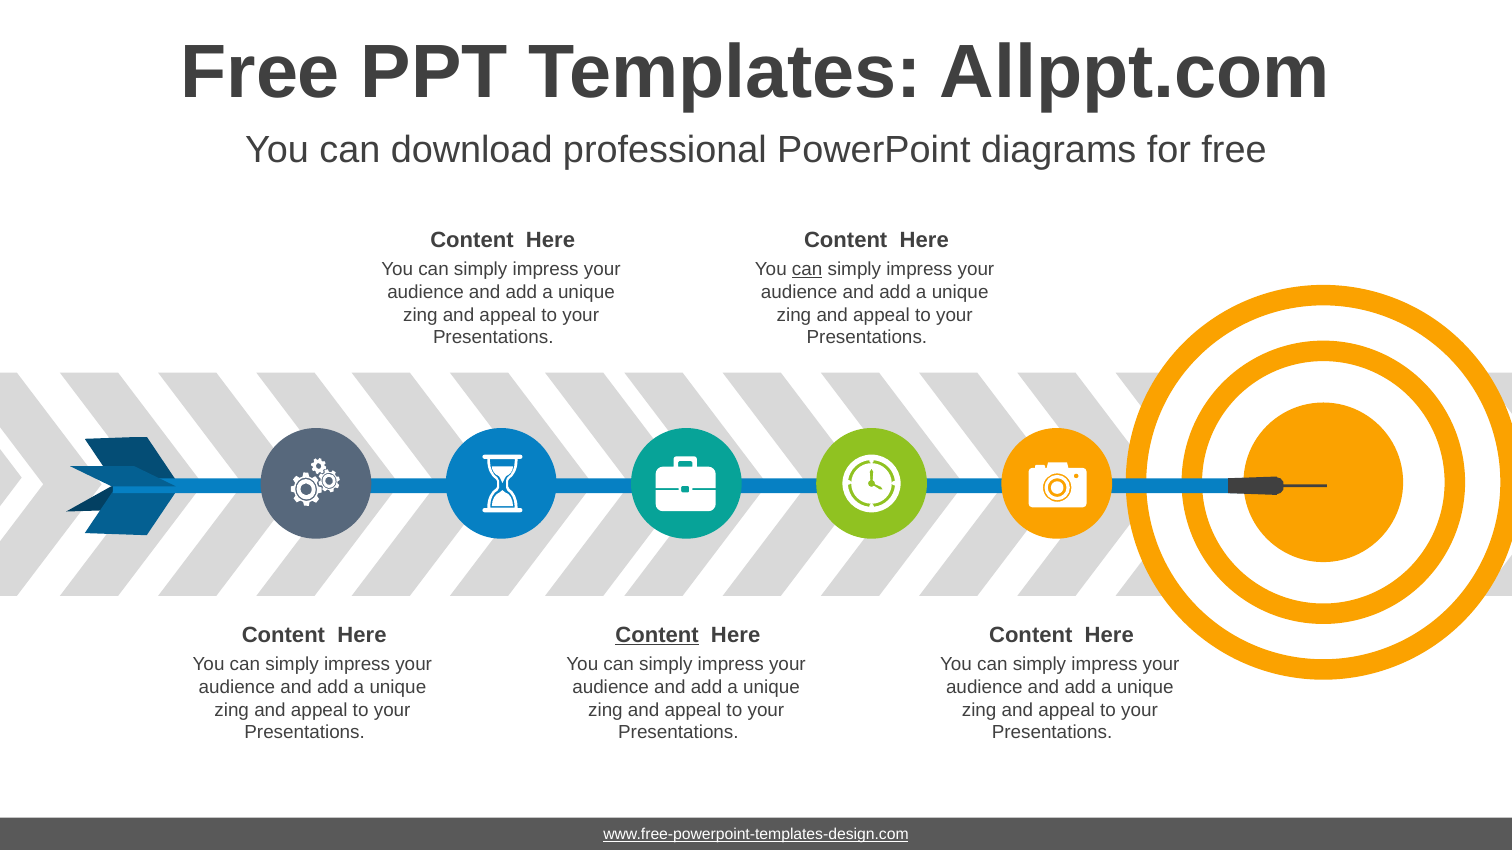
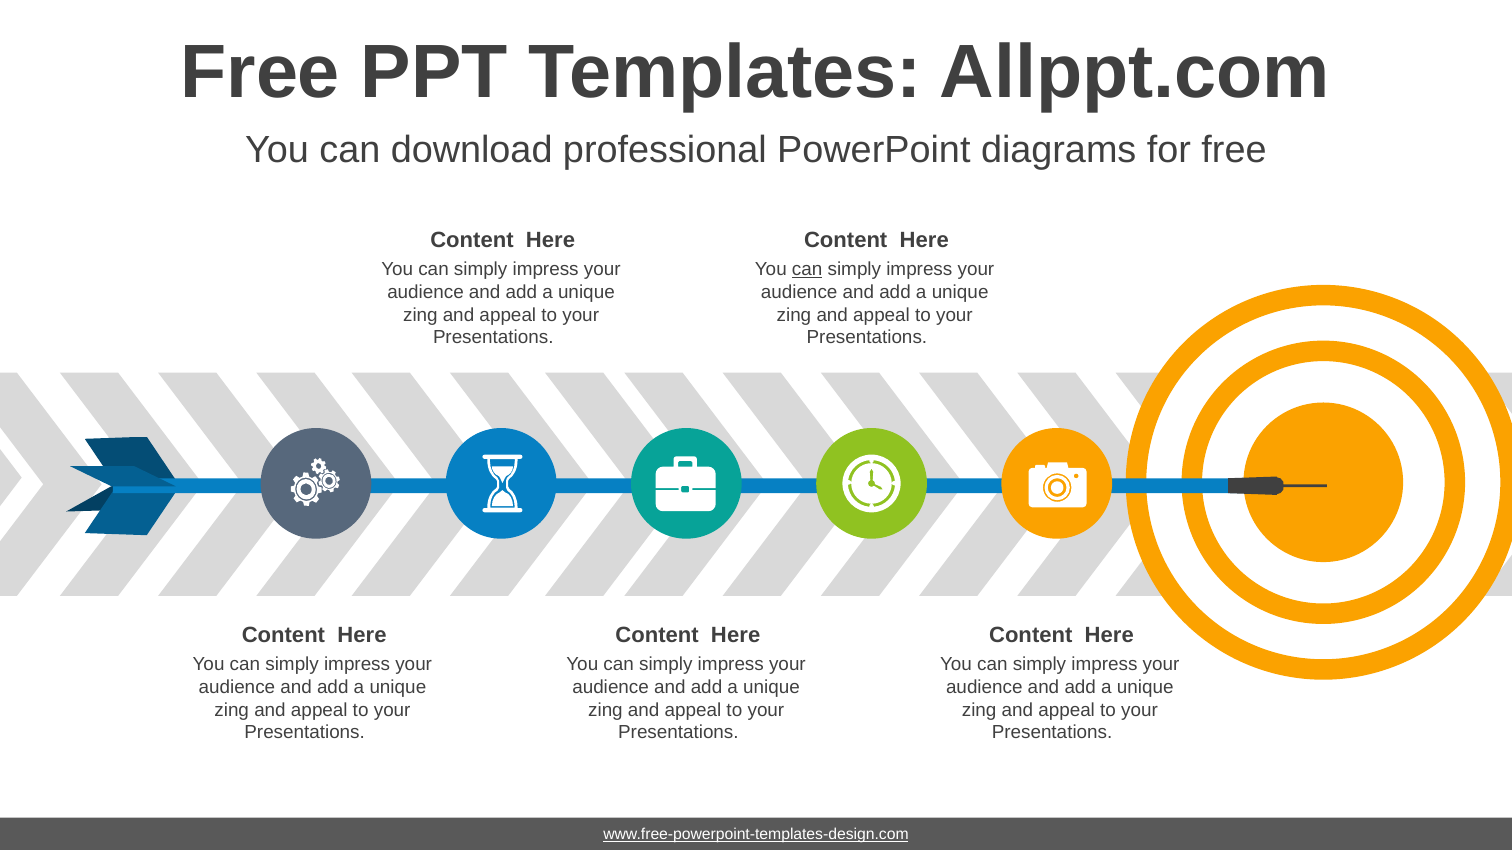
Content at (657, 636) underline: present -> none
